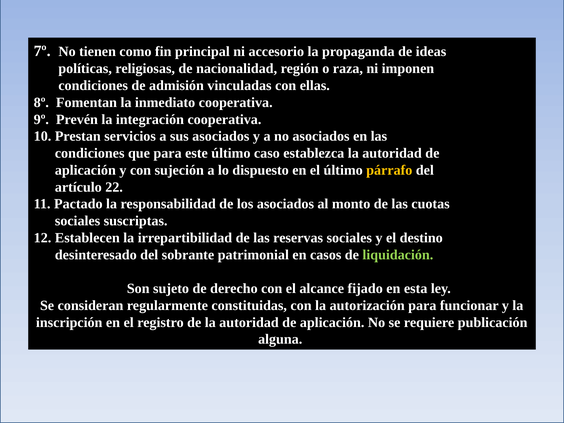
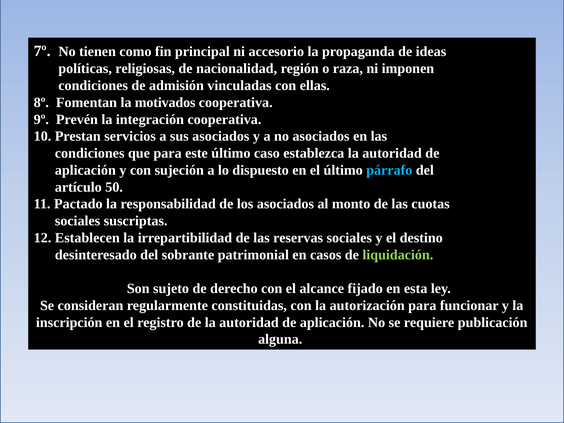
inmediato: inmediato -> motivados
párrafo colour: yellow -> light blue
22: 22 -> 50
